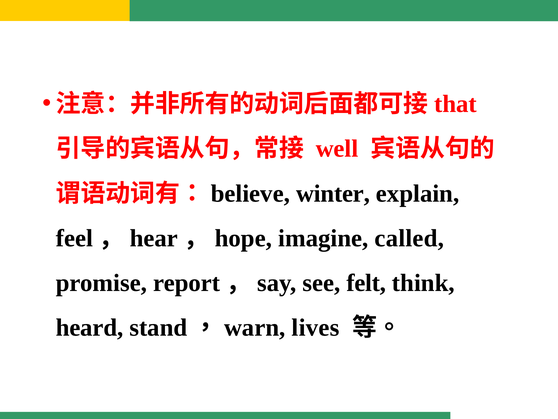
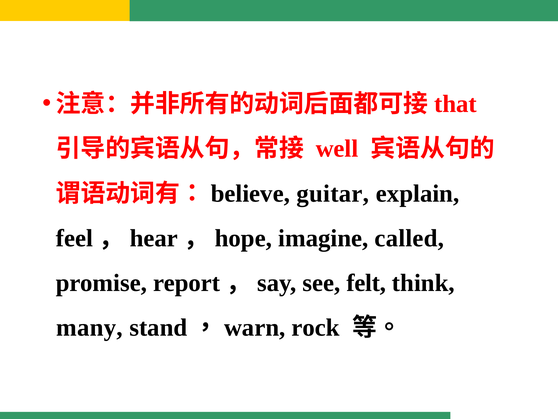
winter: winter -> guitar
heard: heard -> many
lives: lives -> rock
